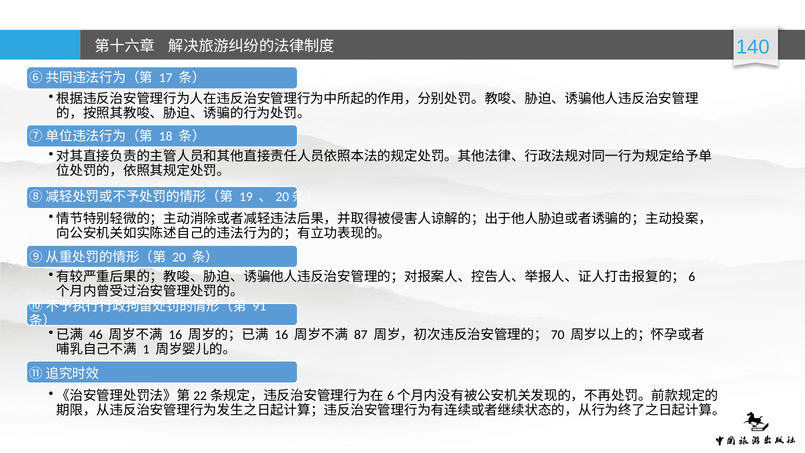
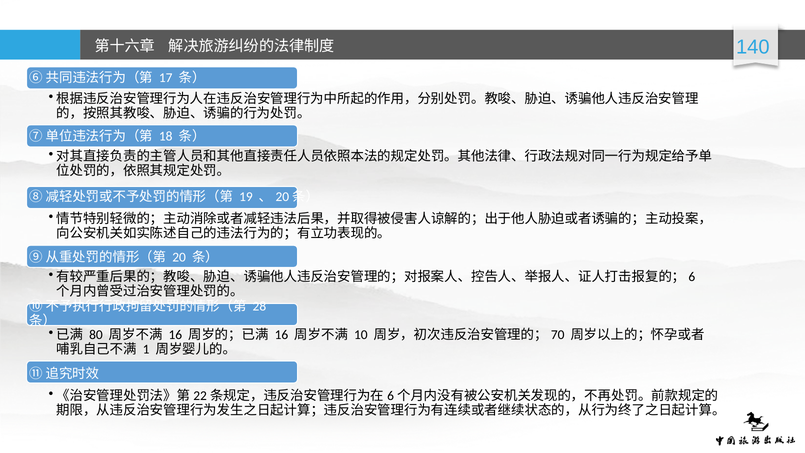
91: 91 -> 28
46: 46 -> 80
87: 87 -> 10
